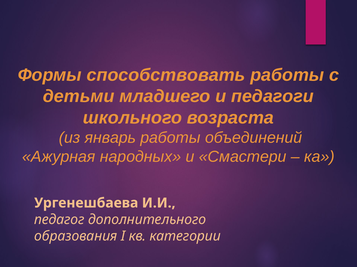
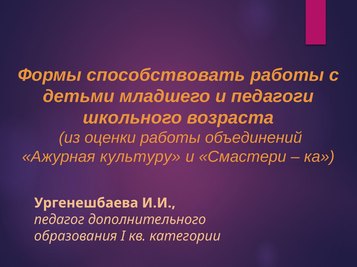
январь: январь -> оценки
народных: народных -> культуру
